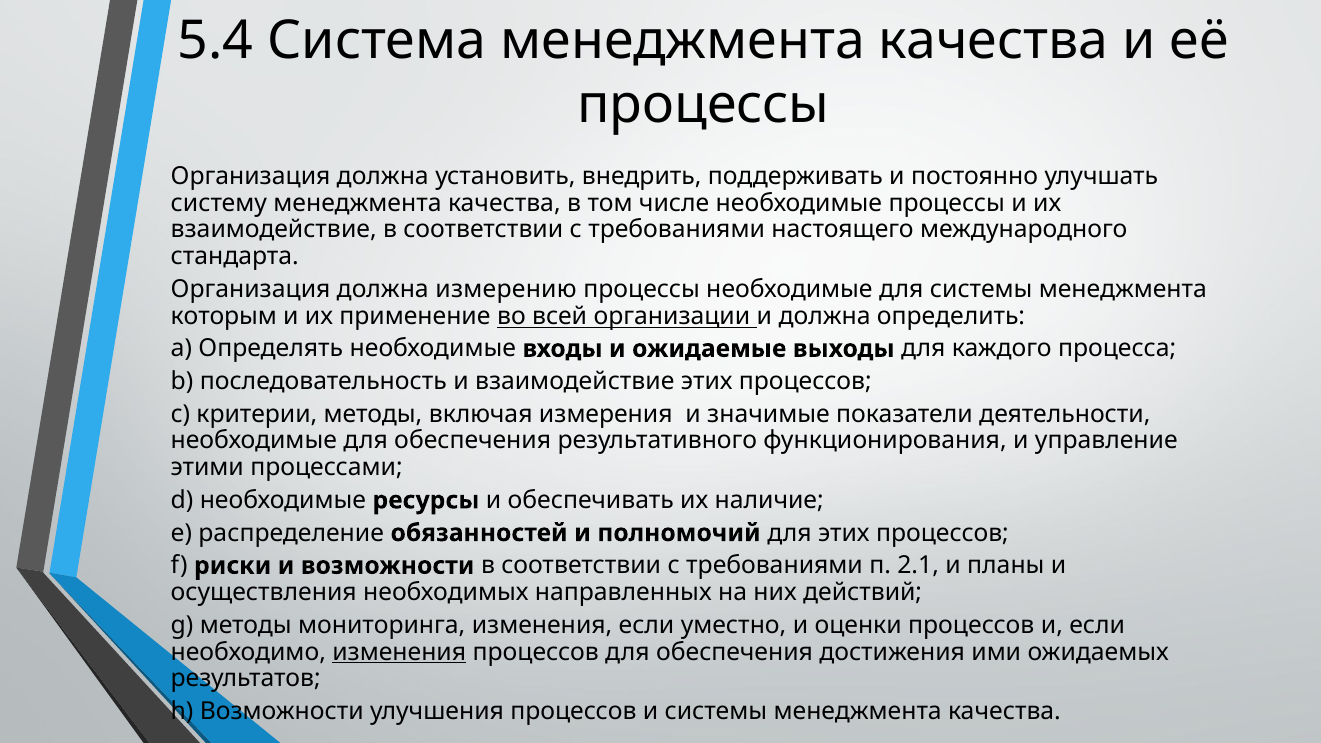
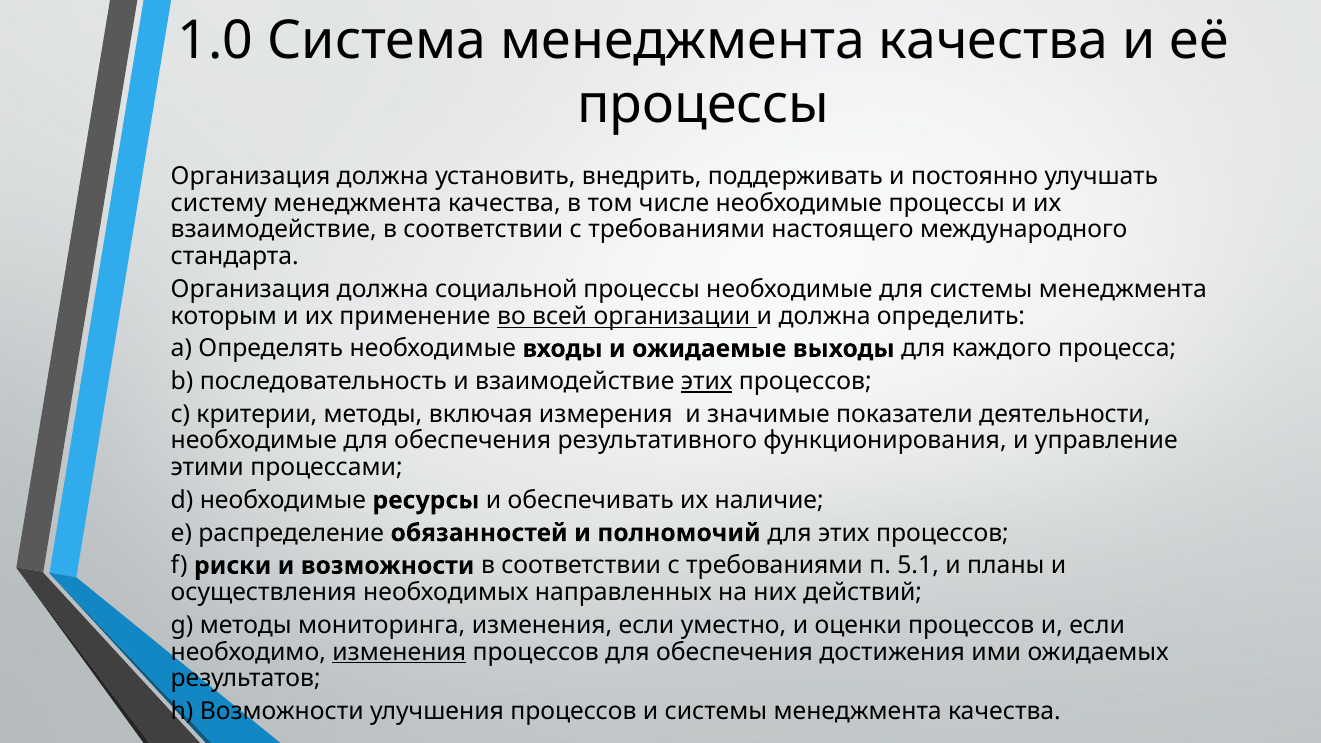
5.4: 5.4 -> 1.0
измерению: измерению -> социальной
этих at (707, 381) underline: none -> present
2.1: 2.1 -> 5.1
